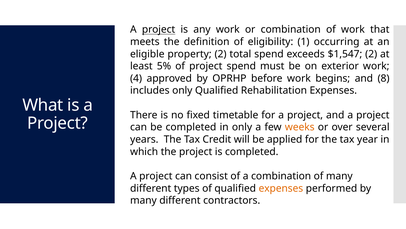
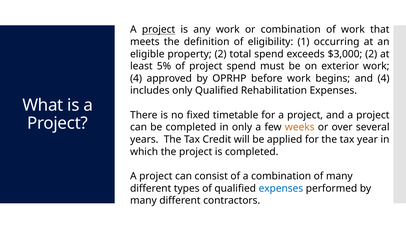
$1,547: $1,547 -> $3,000
and 8: 8 -> 4
expenses at (281, 188) colour: orange -> blue
